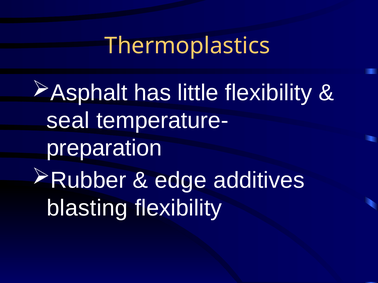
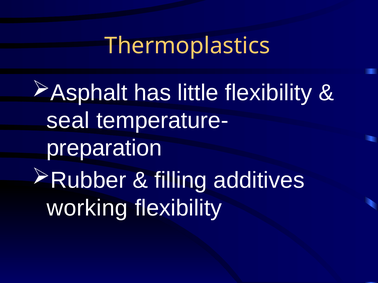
edge: edge -> filling
blasting: blasting -> working
